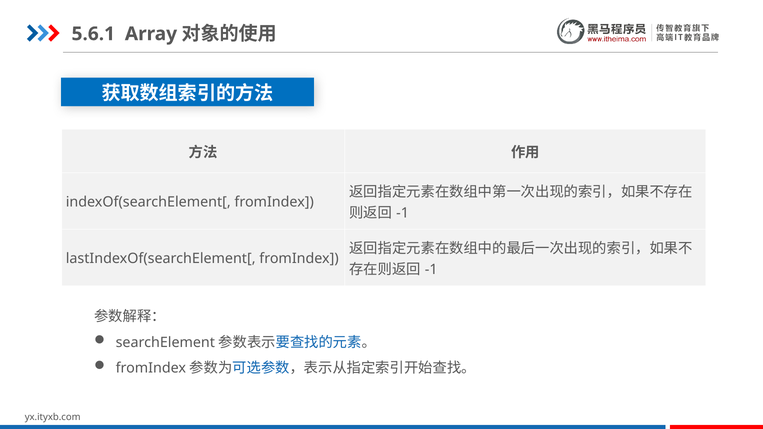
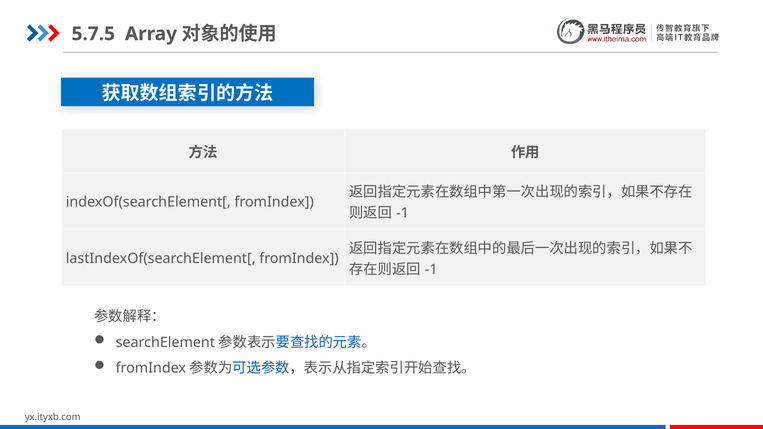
5.6.1: 5.6.1 -> 5.7.5
